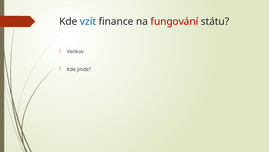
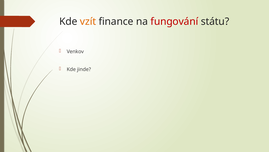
vzít colour: blue -> orange
